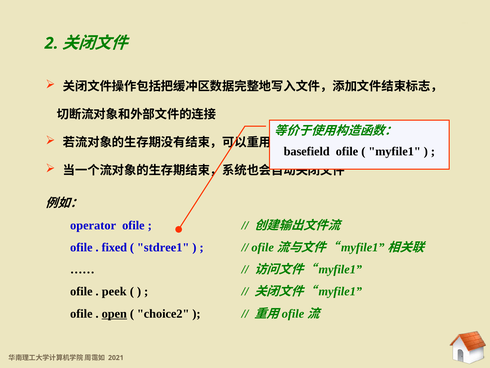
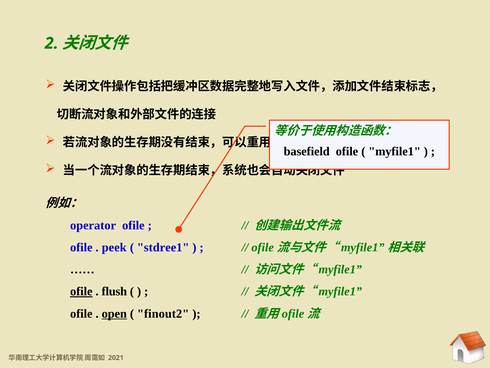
fixed: fixed -> peek
ofile at (81, 291) underline: none -> present
peek: peek -> flush
choice2: choice2 -> finout2
